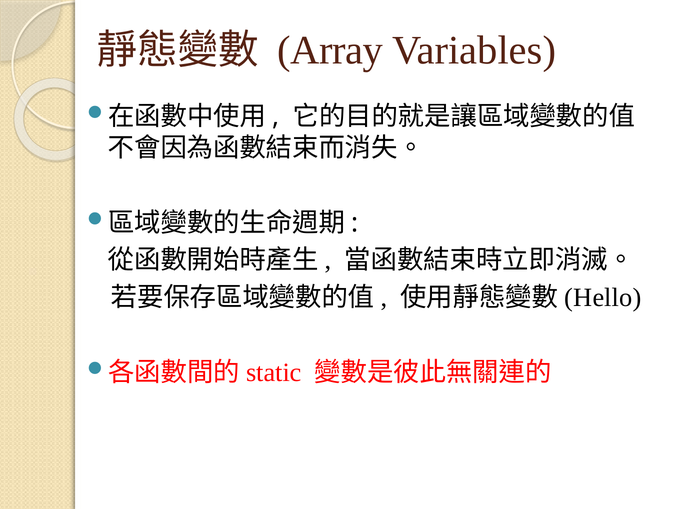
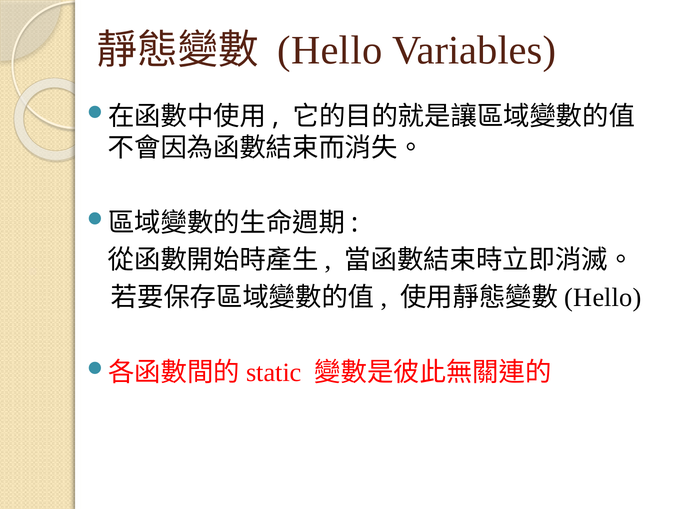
Array at (330, 50): Array -> Hello
